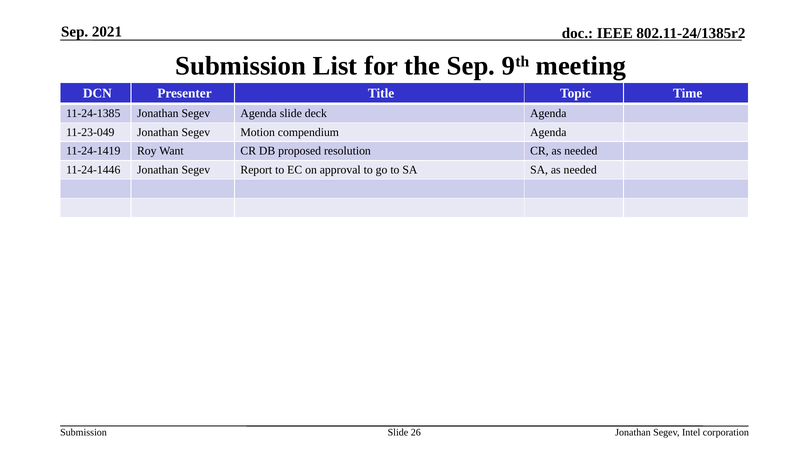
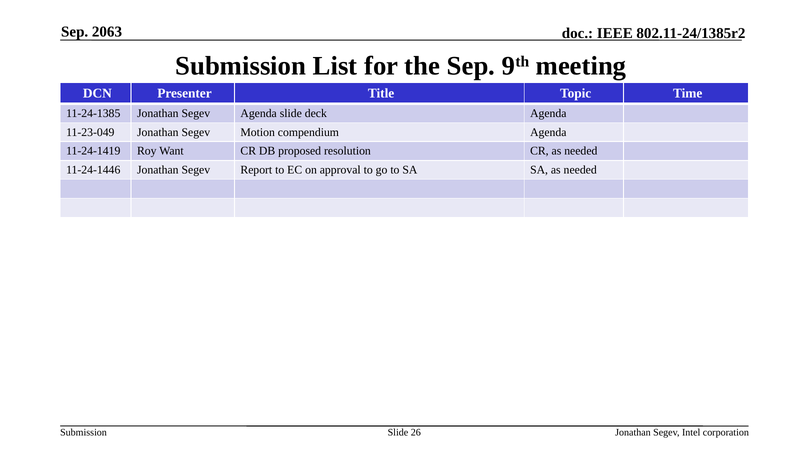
2021: 2021 -> 2063
